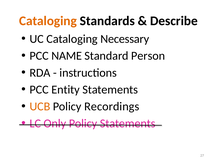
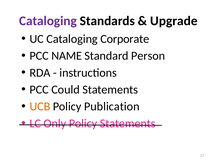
Cataloging at (48, 21) colour: orange -> purple
Describe: Describe -> Upgrade
Necessary: Necessary -> Corporate
Entity: Entity -> Could
Recordings: Recordings -> Publication
